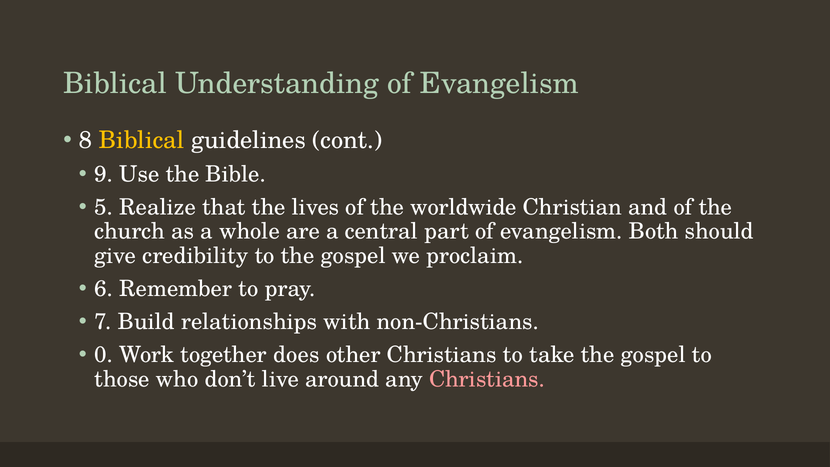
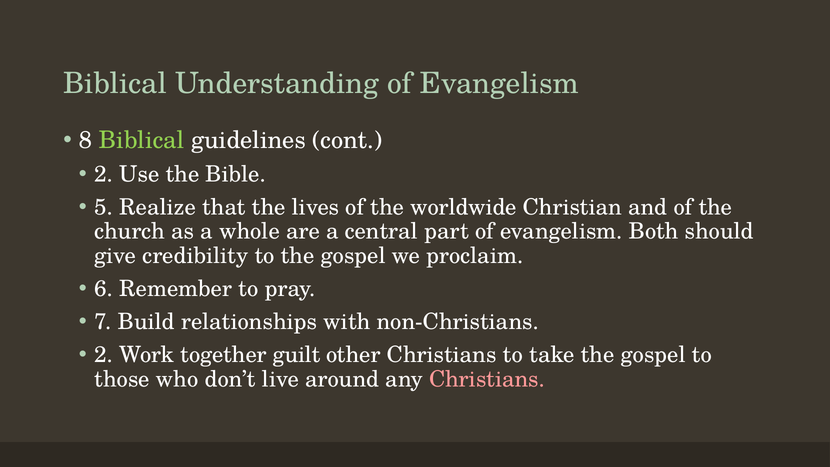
Biblical at (142, 140) colour: yellow -> light green
9 at (104, 174): 9 -> 2
0 at (104, 355): 0 -> 2
does: does -> guilt
